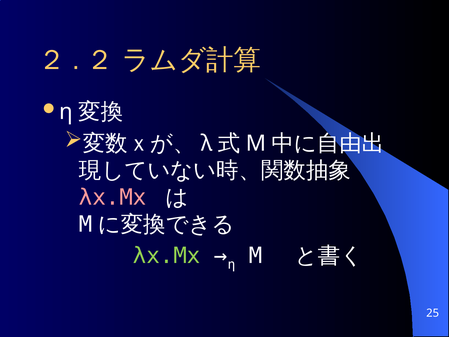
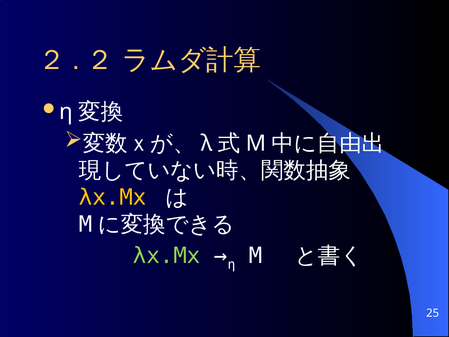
λx.Mx at (113, 197) colour: pink -> yellow
